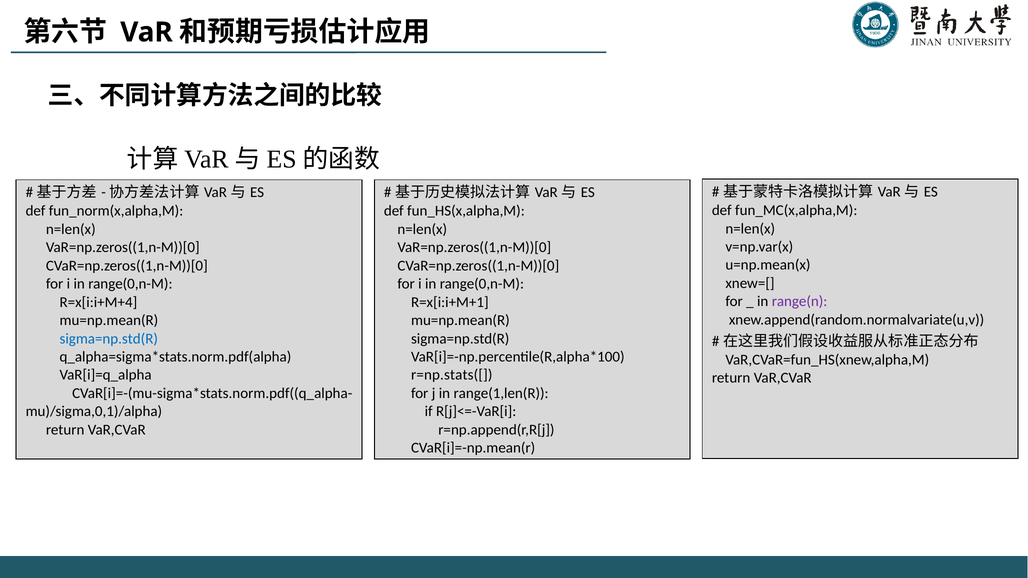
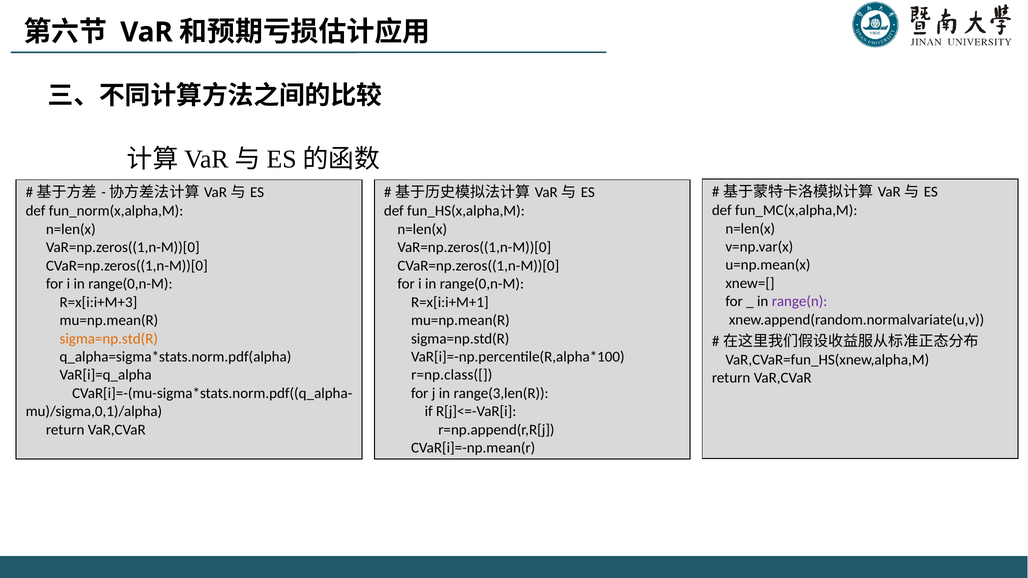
R=x[i:i+M+4: R=x[i:i+M+4 -> R=x[i:i+M+3
sigma=np.std(R at (109, 339) colour: blue -> orange
r=np.stats([: r=np.stats([ -> r=np.class([
range(1,len(R: range(1,len(R -> range(3,len(R
